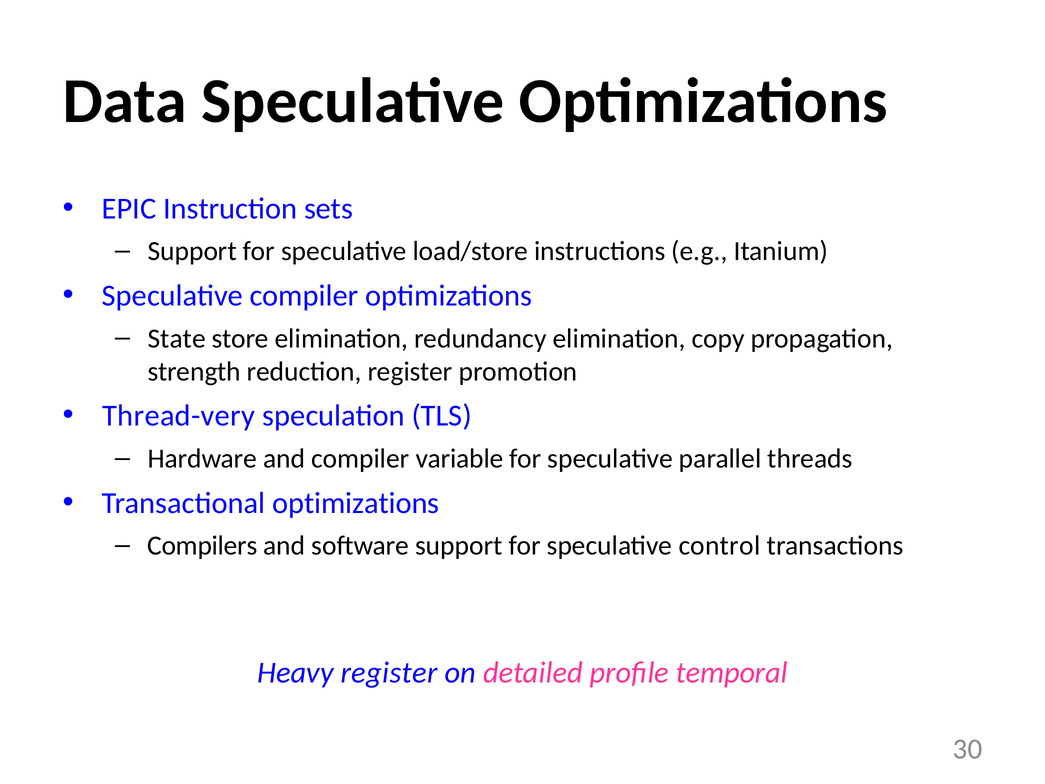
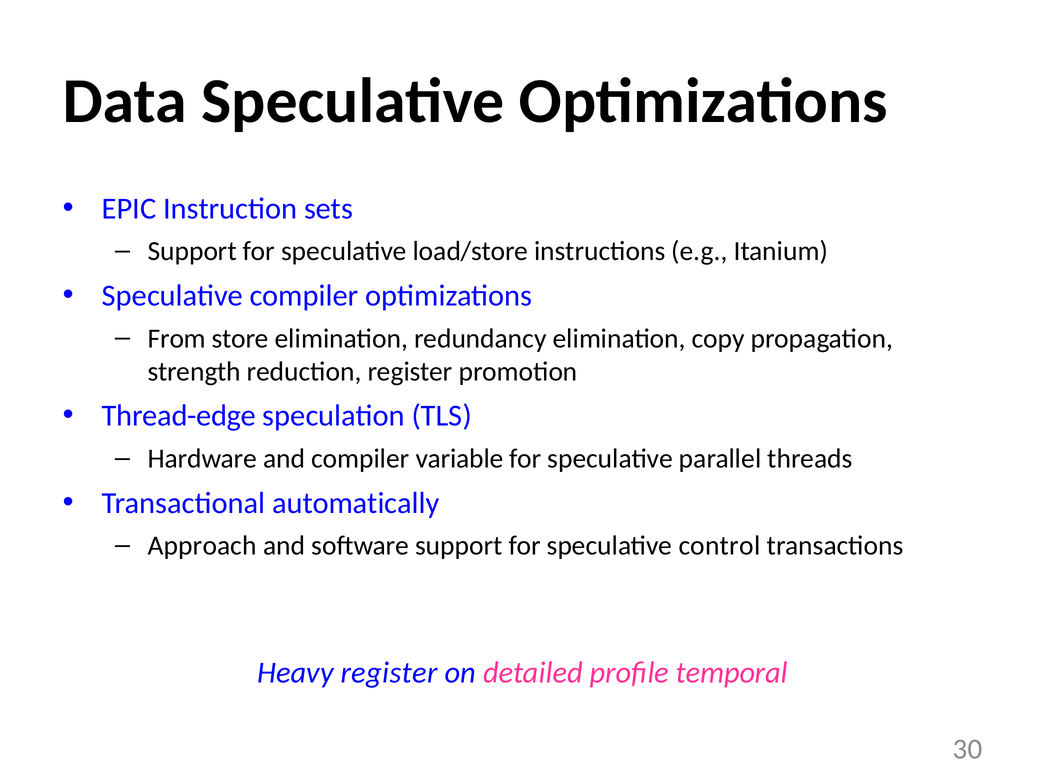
State: State -> From
Thread-very: Thread-very -> Thread-edge
Transactional optimizations: optimizations -> automatically
Compilers: Compilers -> Approach
